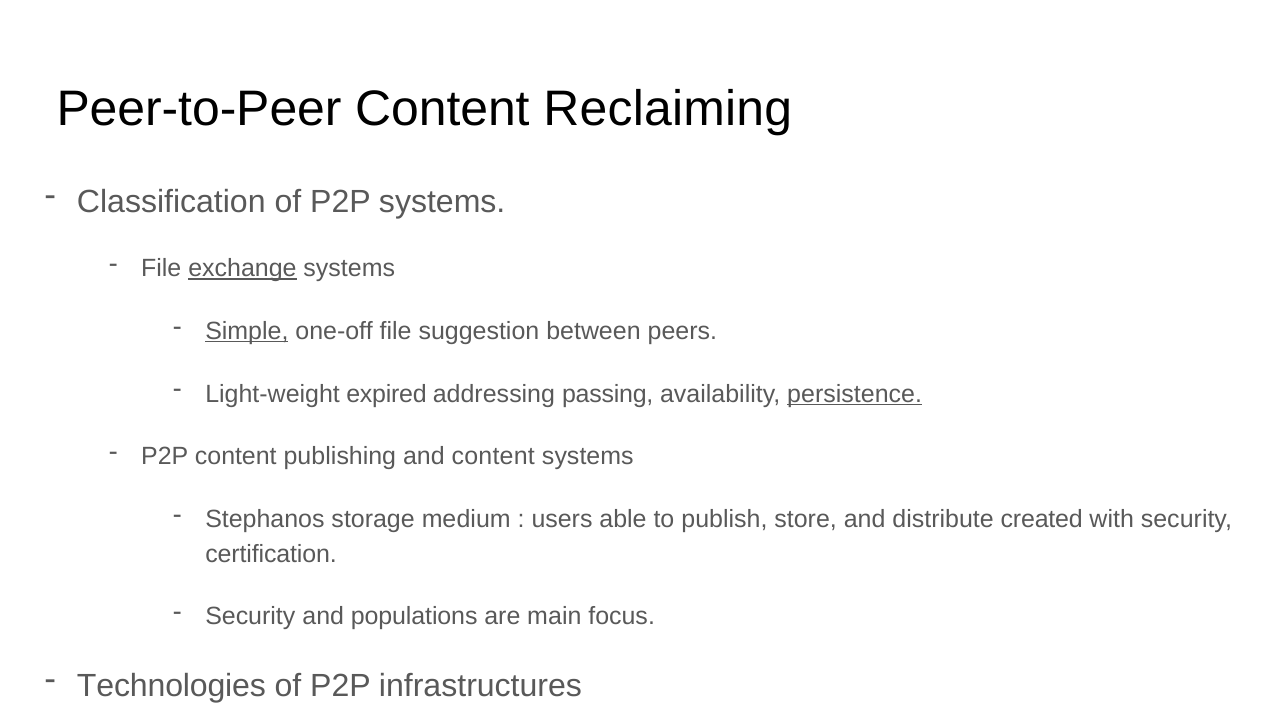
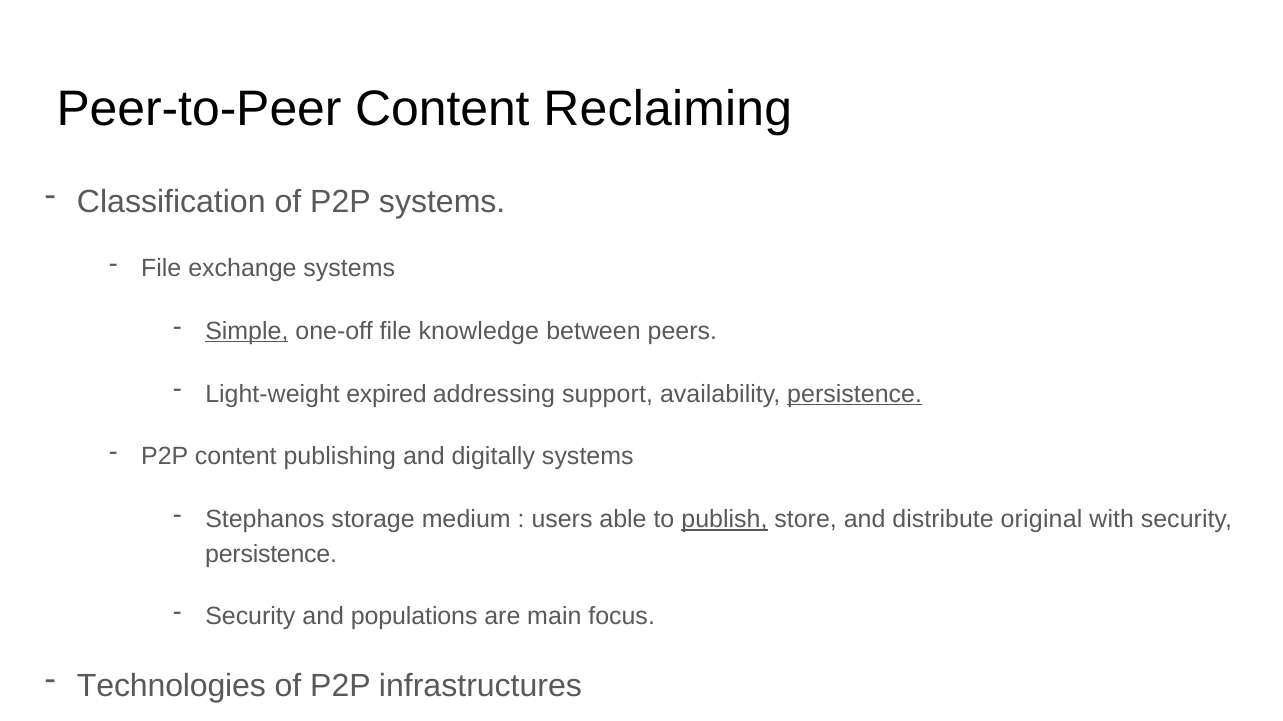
exchange underline: present -> none
suggestion: suggestion -> knowledge
passing: passing -> support
publishing and content: content -> digitally
publish underline: none -> present
created: created -> original
certification at (271, 554): certification -> persistence
